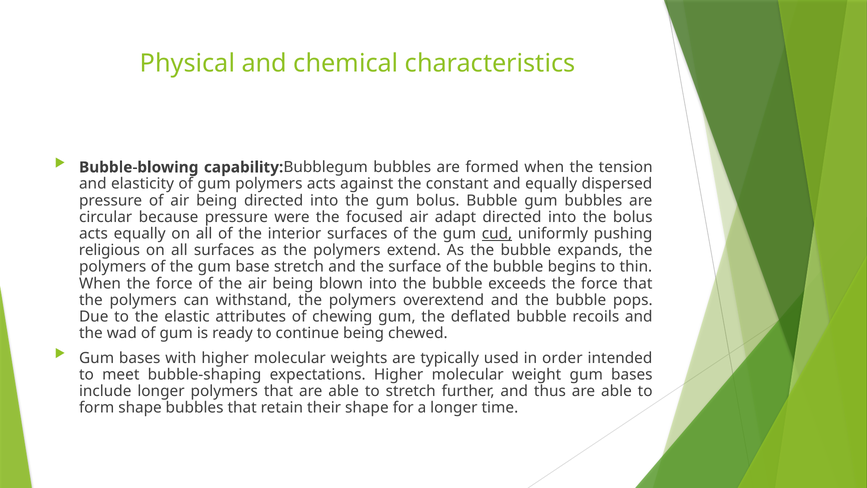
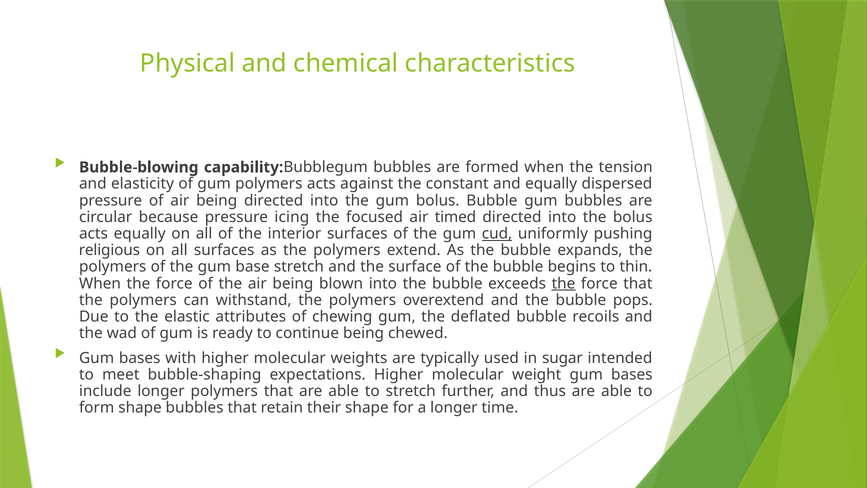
were: were -> icing
adapt: adapt -> timed
the at (564, 283) underline: none -> present
order: order -> sugar
